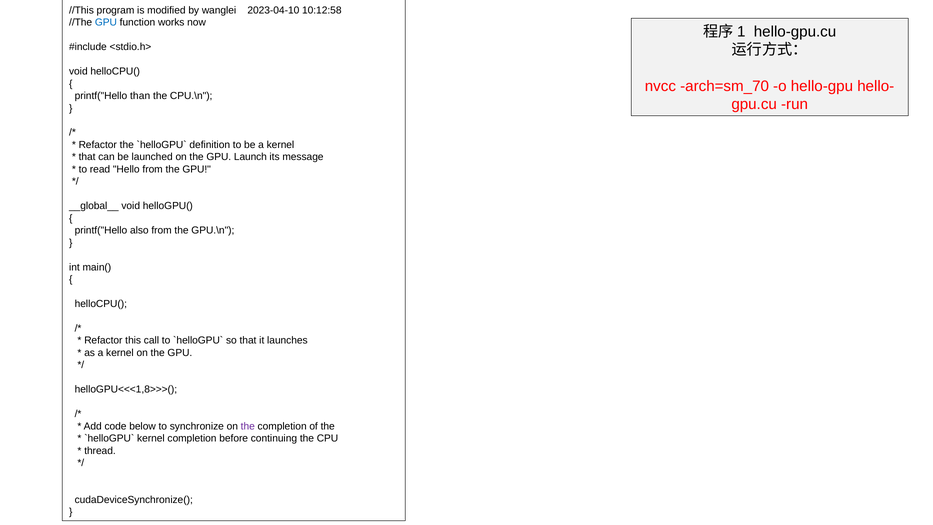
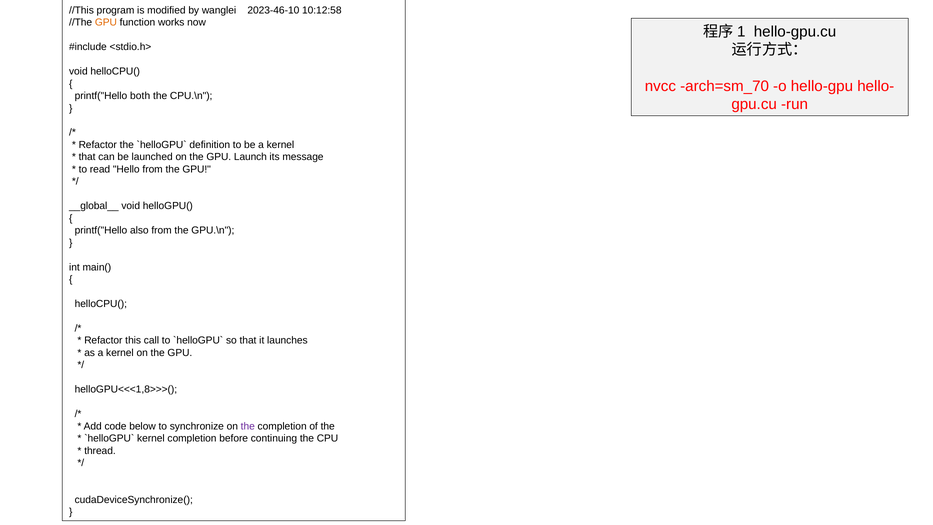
2023-04-10: 2023-04-10 -> 2023-46-10
GPU at (106, 22) colour: blue -> orange
than: than -> both
